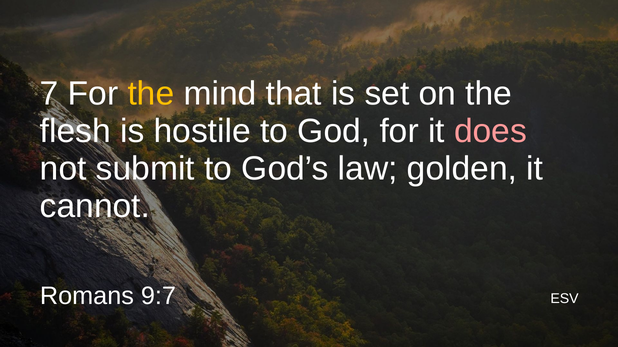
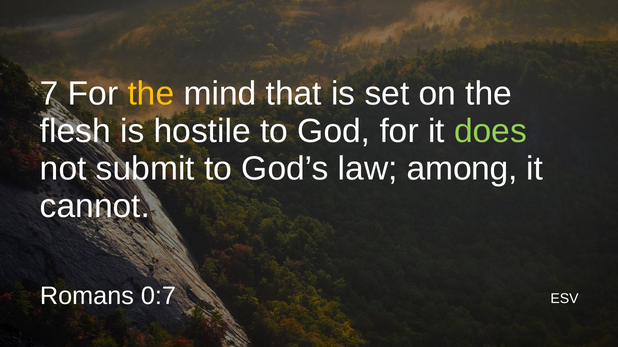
does colour: pink -> light green
golden: golden -> among
9:7: 9:7 -> 0:7
